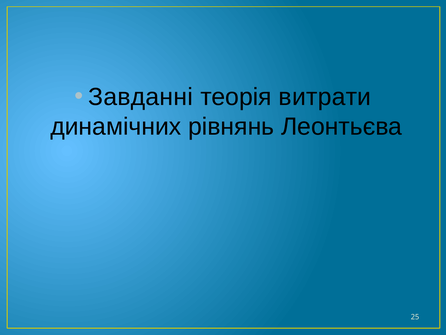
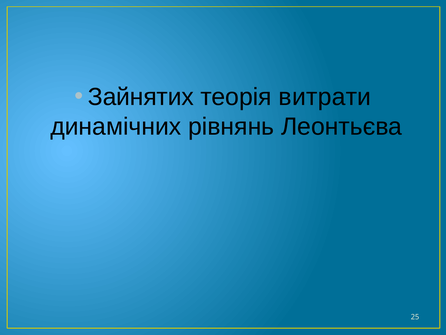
Завданні: Завданні -> Зайнятих
